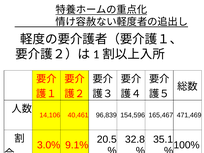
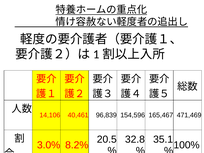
9.1%: 9.1% -> 8.2%
